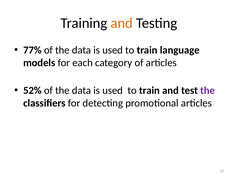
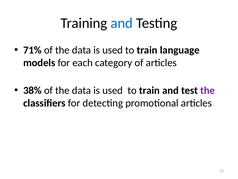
and at (122, 23) colour: orange -> blue
77%: 77% -> 71%
52%: 52% -> 38%
